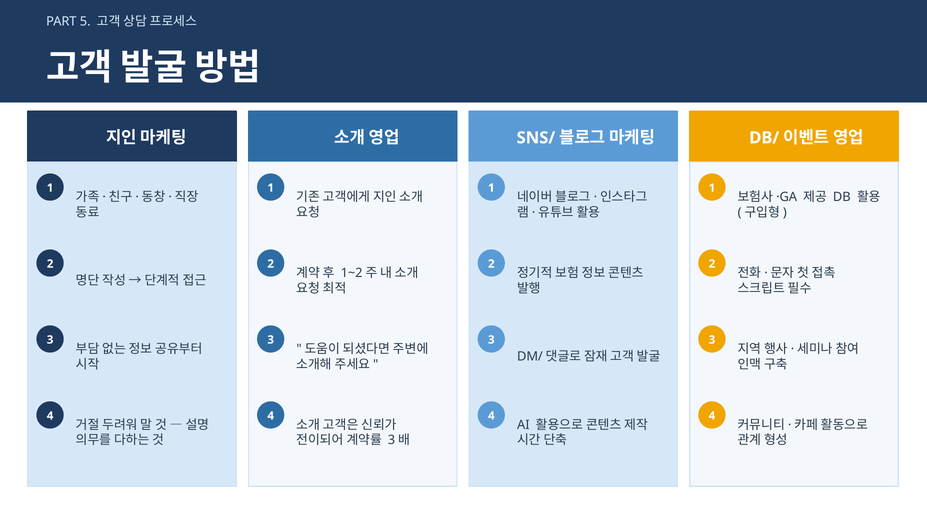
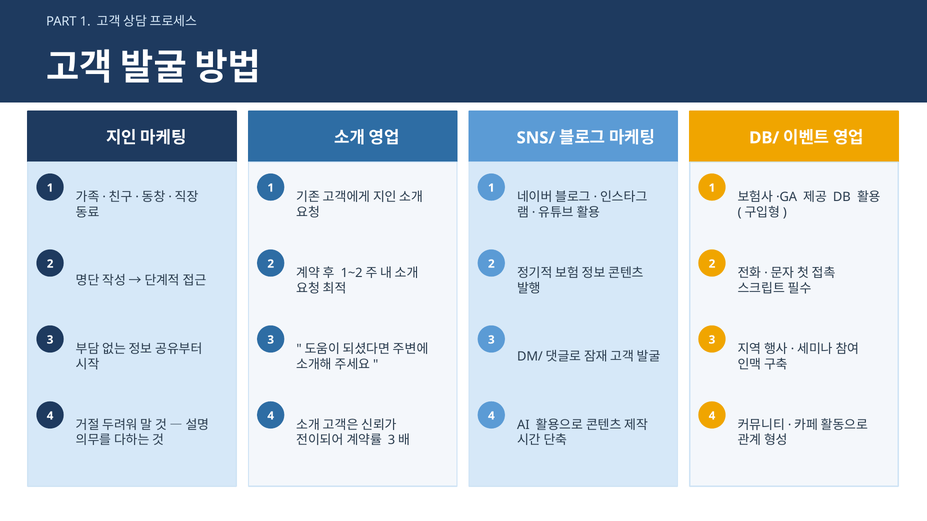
PART 5: 5 -> 1
